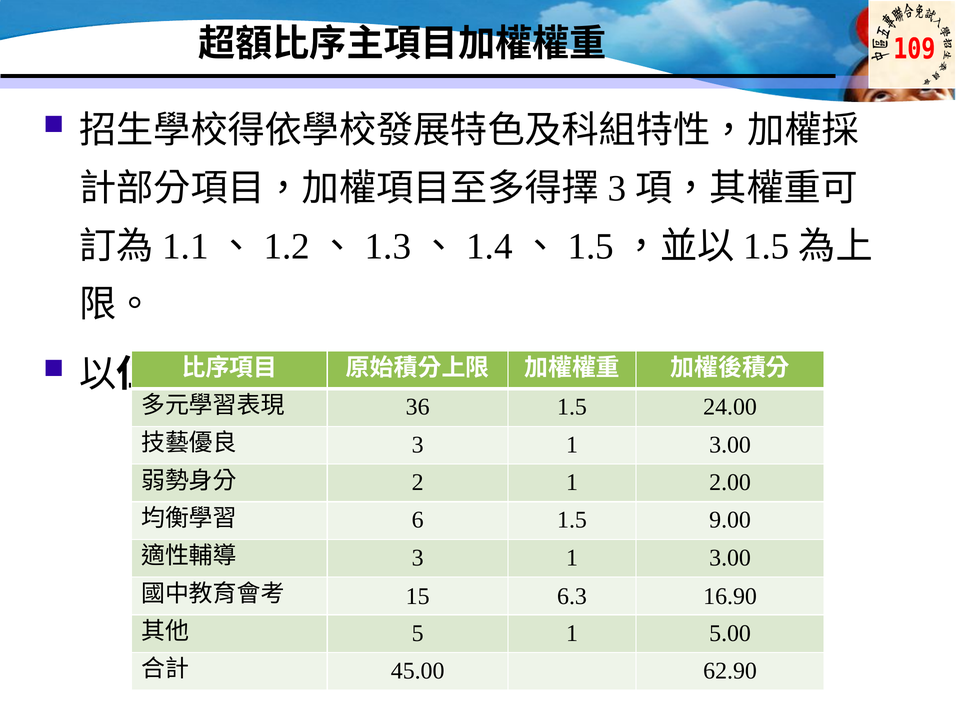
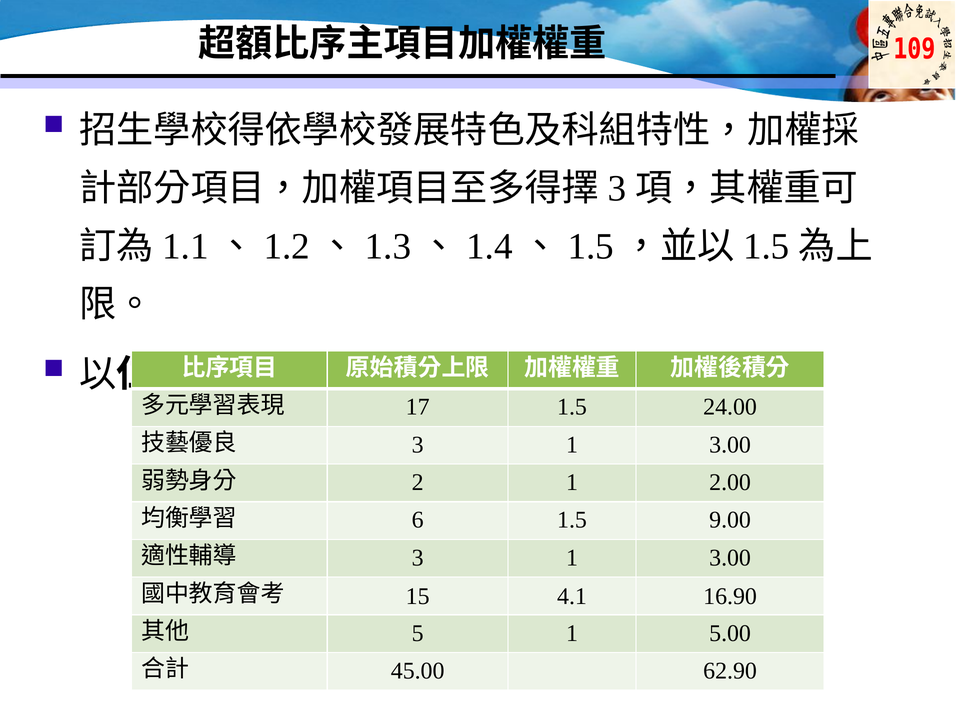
36: 36 -> 17
6.3: 6.3 -> 4.1
